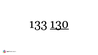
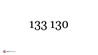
130 underline: present -> none
